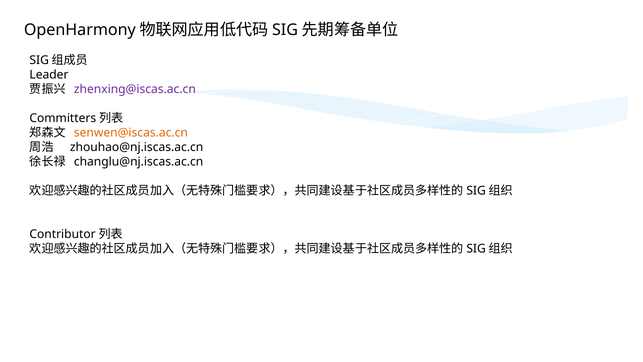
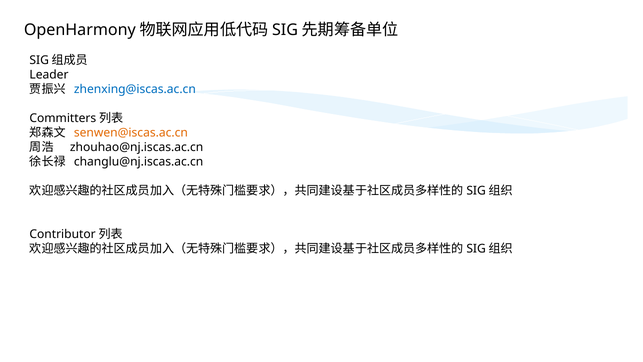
zhenxing@iscas.ac.cn colour: purple -> blue
